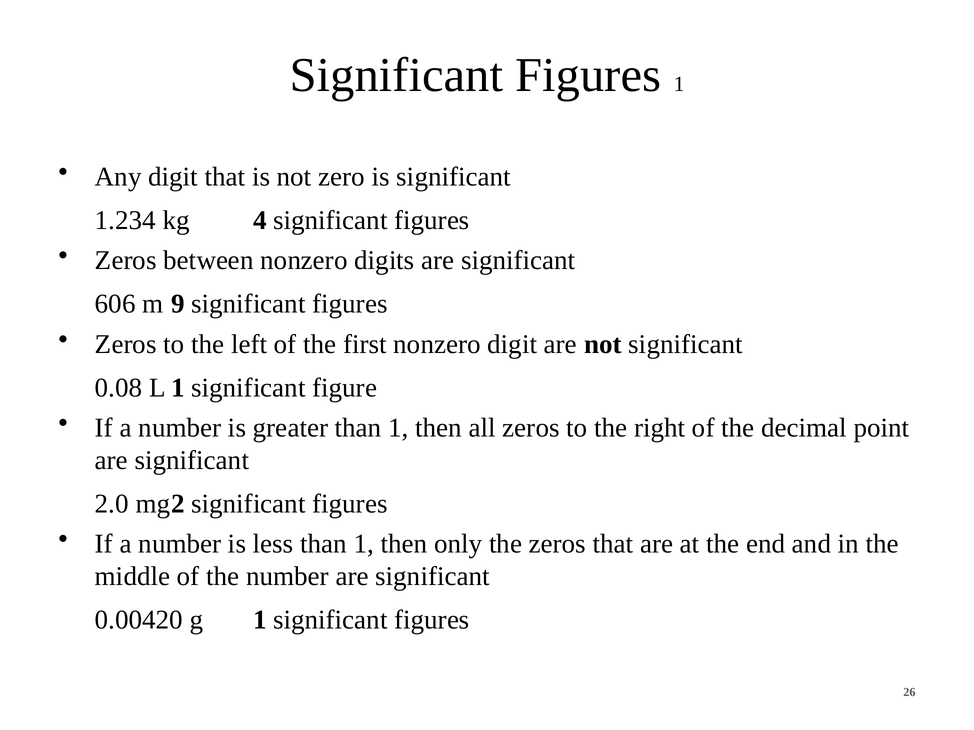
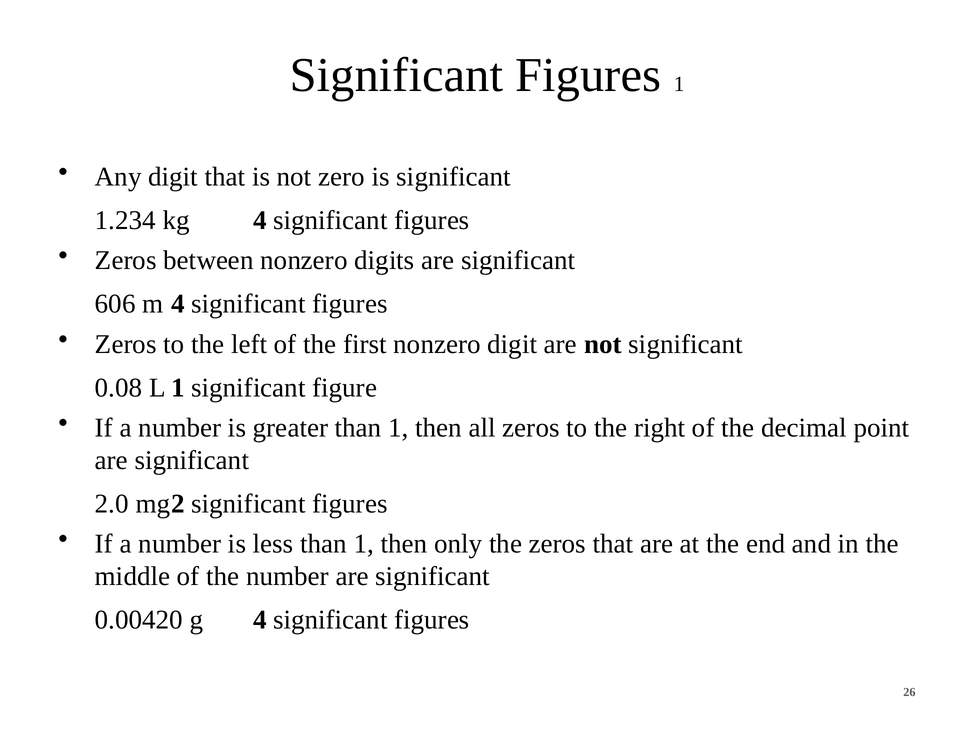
m 9: 9 -> 4
g 1: 1 -> 4
